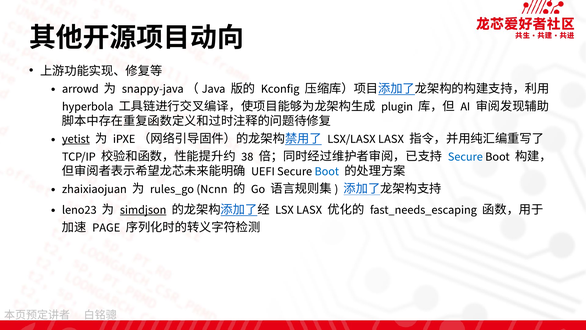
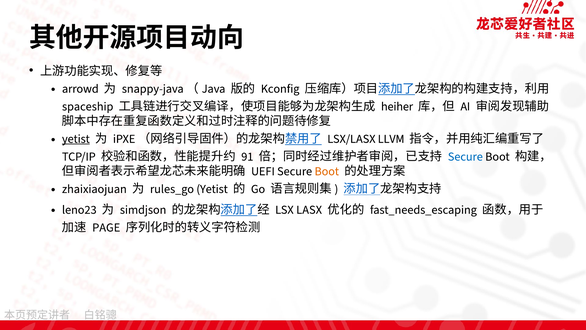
hyperbola: hyperbola -> spaceship
plugin: plugin -> heiher
LSX/LASX LASX: LASX -> LLVM
38: 38 -> 91
Boot at (327, 171) colour: blue -> orange
rules_go Ncnn: Ncnn -> Yetist
simdjson underline: present -> none
